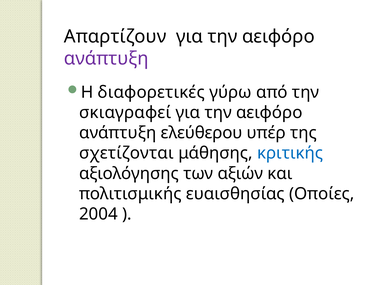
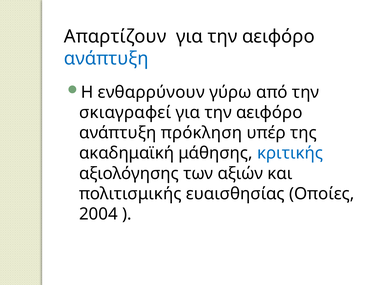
ανάπτυξη at (106, 59) colour: purple -> blue
διαφορετικές: διαφορετικές -> ενθαρρύνουν
ελεύθερου: ελεύθερου -> πρόκληση
σχετίζονται: σχετίζονται -> ακαδημαϊκή
